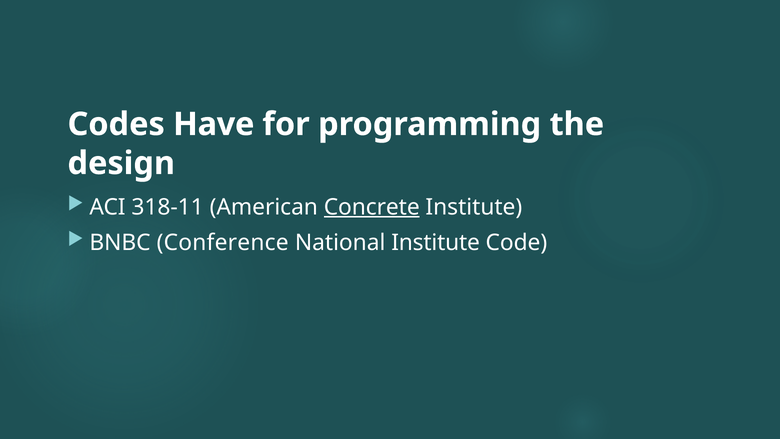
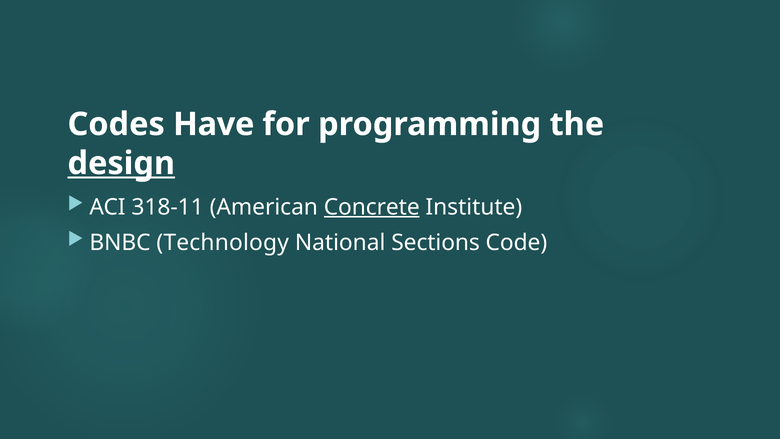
design underline: none -> present
Conference: Conference -> Technology
National Institute: Institute -> Sections
